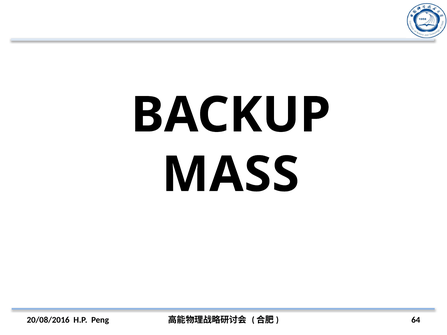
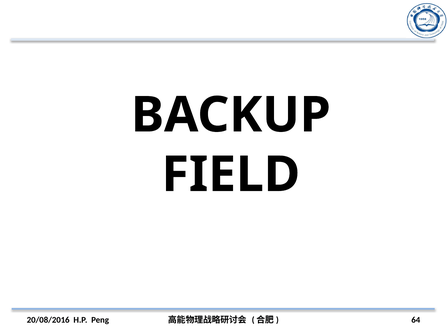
MASS: MASS -> FIELD
